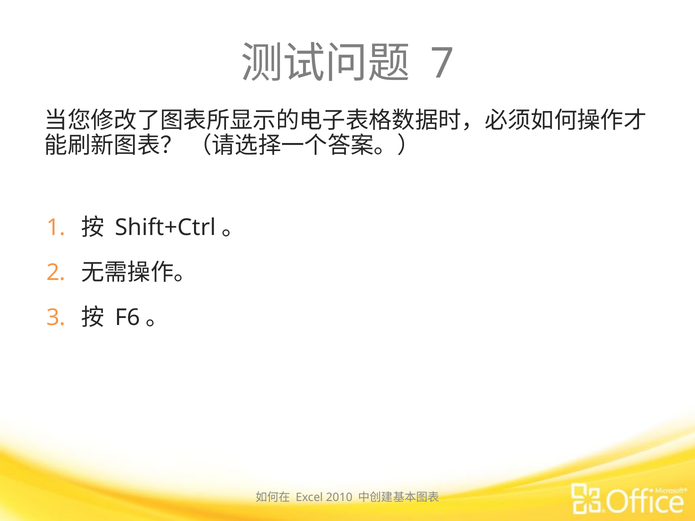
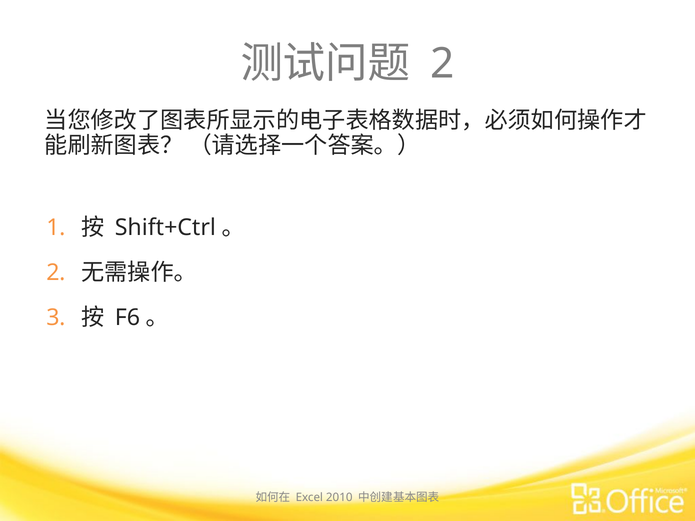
7 at (442, 64): 7 -> 2
